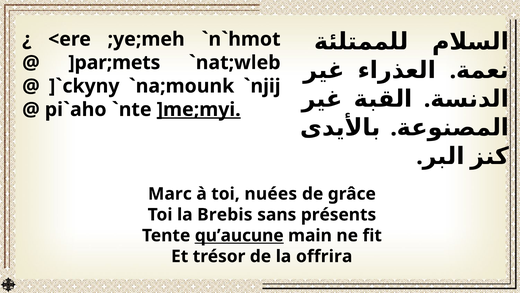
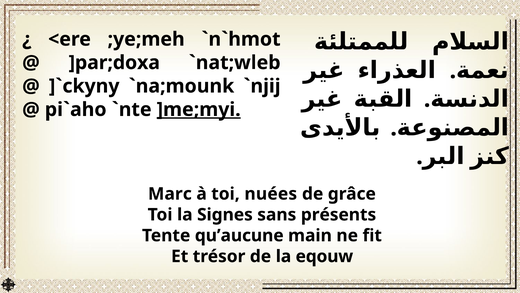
]par;mets: ]par;mets -> ]par;doxa
Brebis: Brebis -> Signes
qu’aucune underline: present -> none
offrira: offrira -> eqouw
